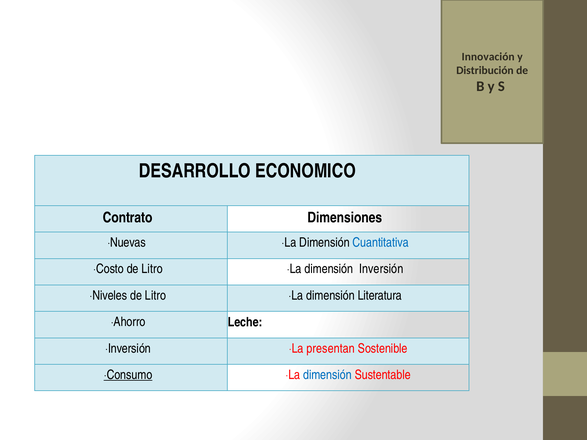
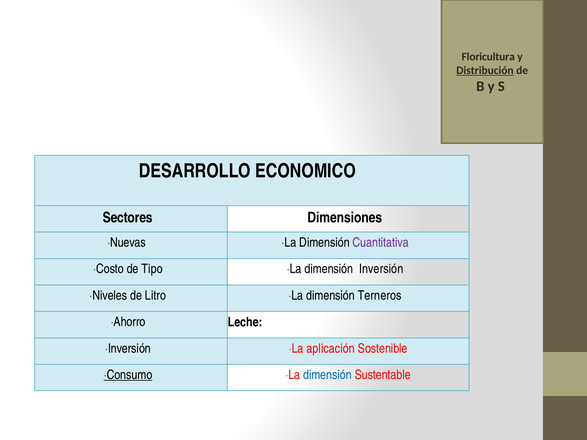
Innovación: Innovación -> Floricultura
Distribución underline: none -> present
Contrato: Contrato -> Sectores
Cuantitativa colour: blue -> purple
·Costo de Litro: Litro -> Tipo
Literatura: Literatura -> Terneros
presentan: presentan -> aplicación
